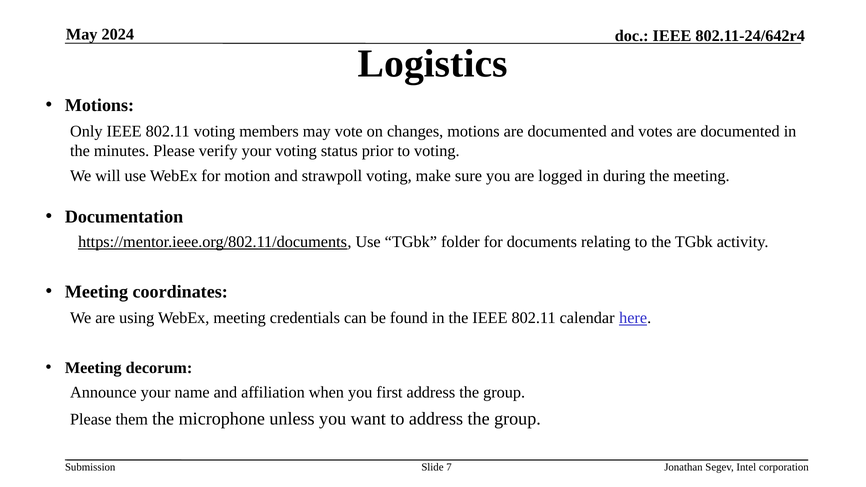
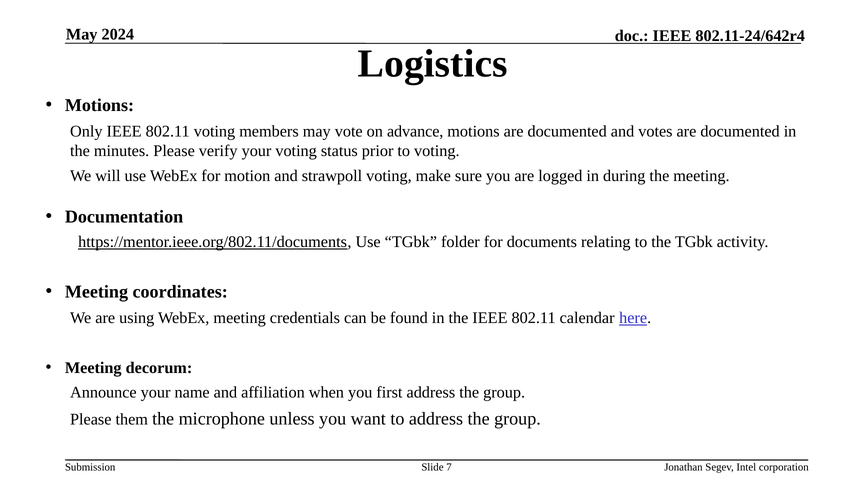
changes: changes -> advance
